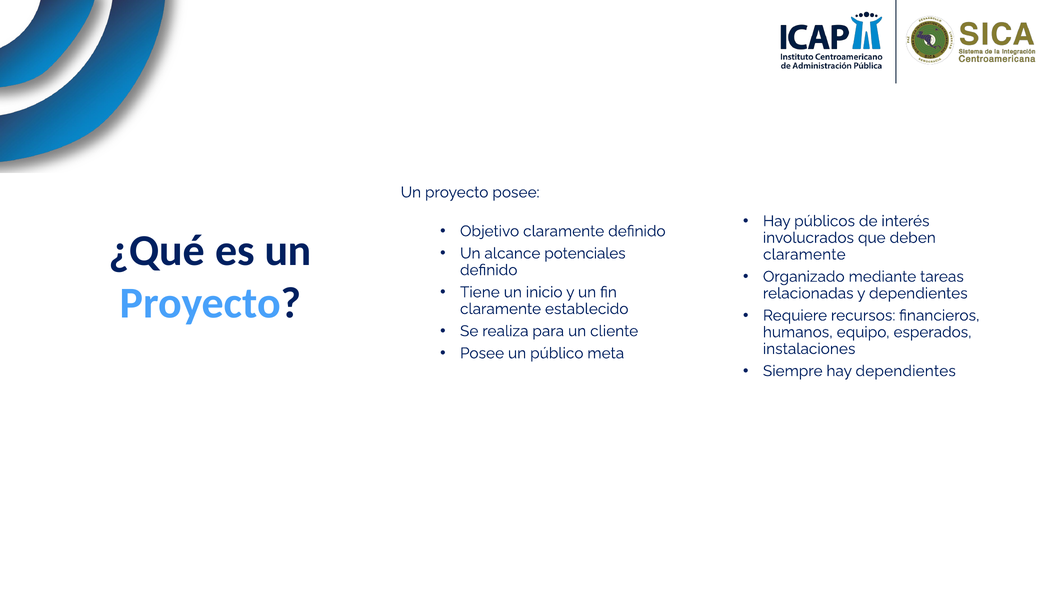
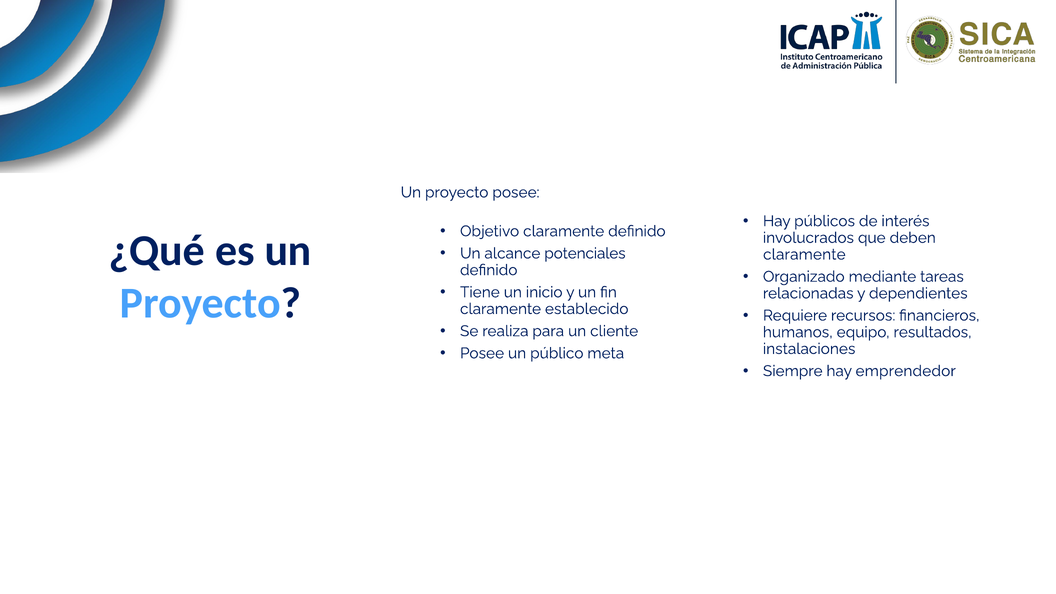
esperados: esperados -> resultados
hay dependientes: dependientes -> emprendedor
